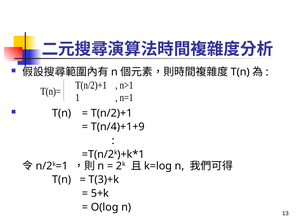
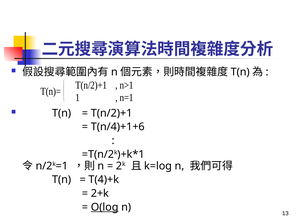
T(n/4)+1+9: T(n/4)+1+9 -> T(n/4)+1+6
T(3)+k: T(3)+k -> T(4)+k
5+k: 5+k -> 2+k
O(log underline: none -> present
